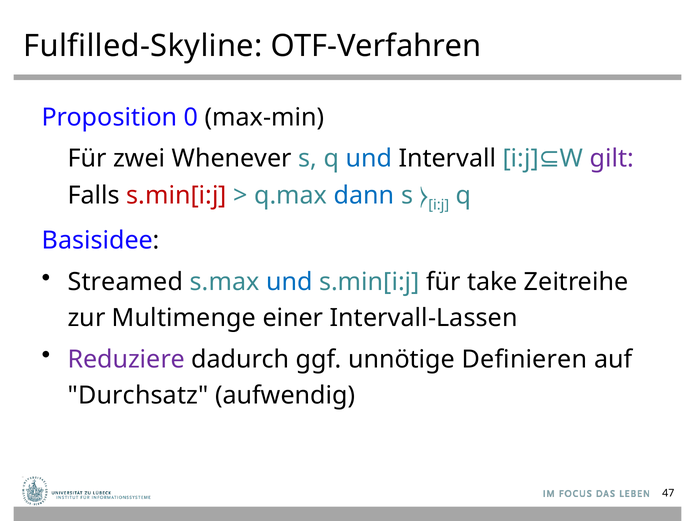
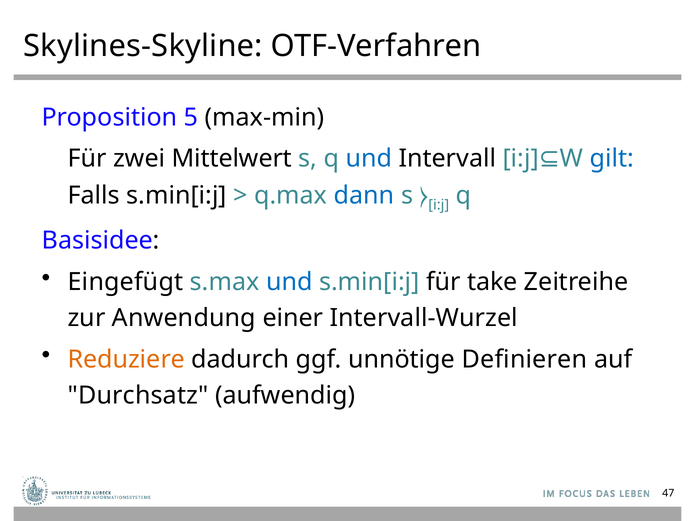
Fulfilled-Skyline: Fulfilled-Skyline -> Skylines-Skyline
0: 0 -> 5
gilt colour: purple -> blue
Whenever: Whenever -> Mittelwert
s.min[i:j at (177, 196) colour: red -> black
Streamed: Streamed -> Eingefügt
Multimenge: Multimenge -> Anwendung
Intervall-Lassen: Intervall-Lassen -> Intervall-Wurzel
Reduziere colour: purple -> orange
